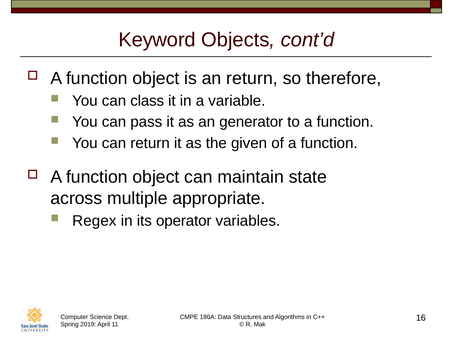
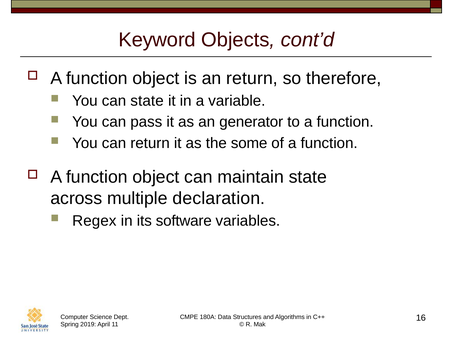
can class: class -> state
given: given -> some
appropriate: appropriate -> declaration
operator: operator -> software
